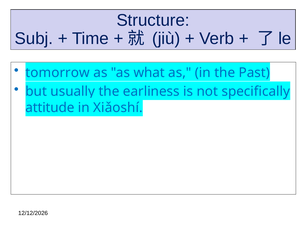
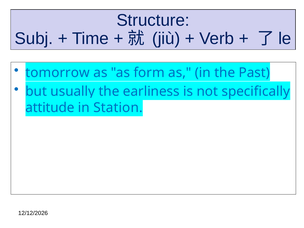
what: what -> form
Xiǎoshí: Xiǎoshí -> Station
